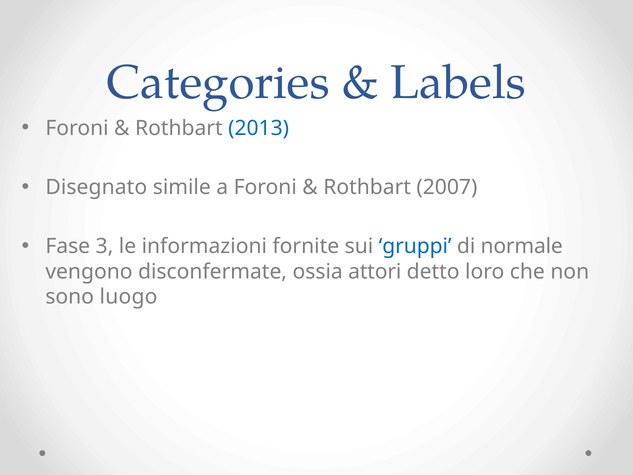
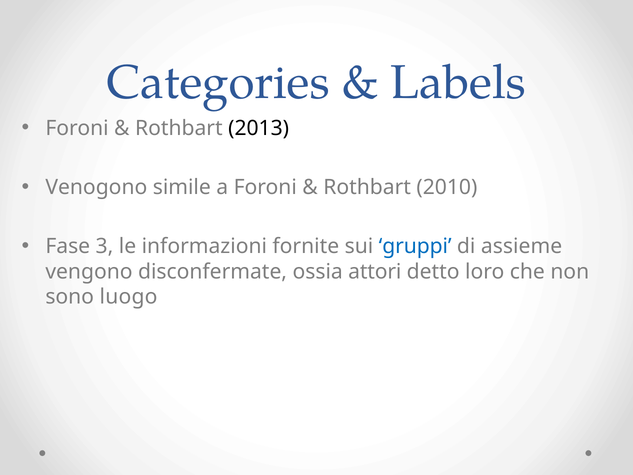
2013 colour: blue -> black
Disegnato: Disegnato -> Venogono
2007: 2007 -> 2010
normale: normale -> assieme
